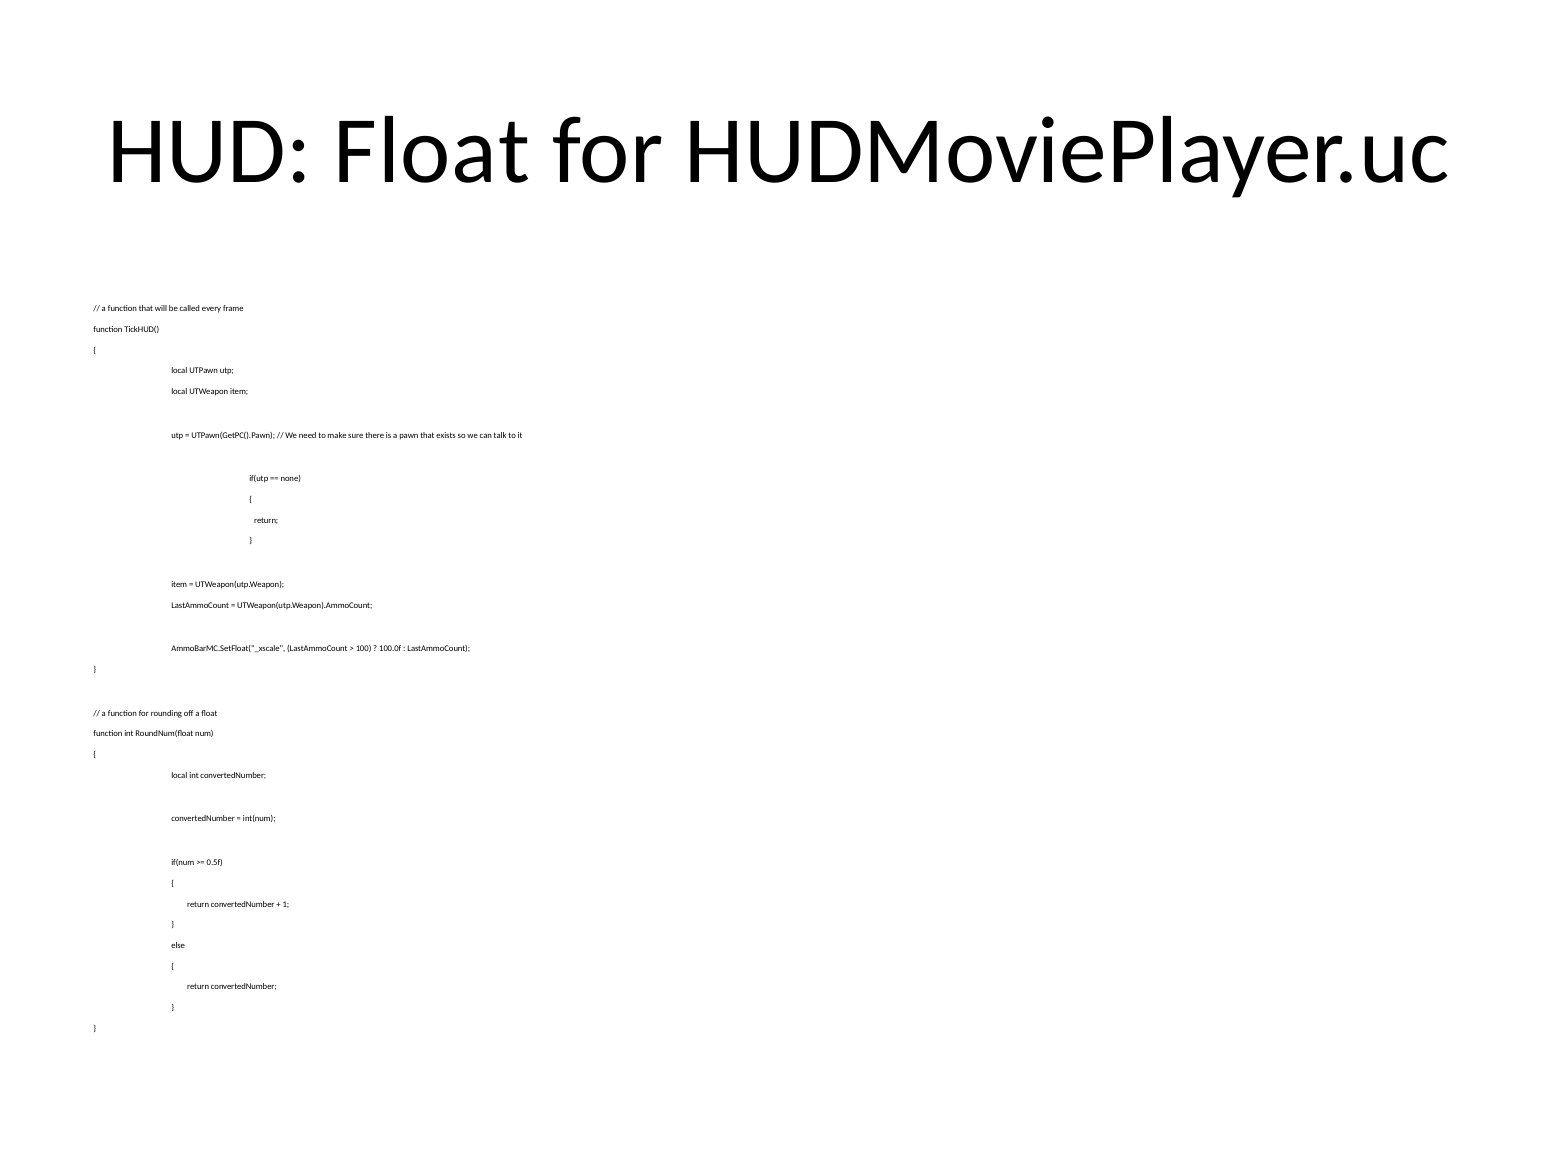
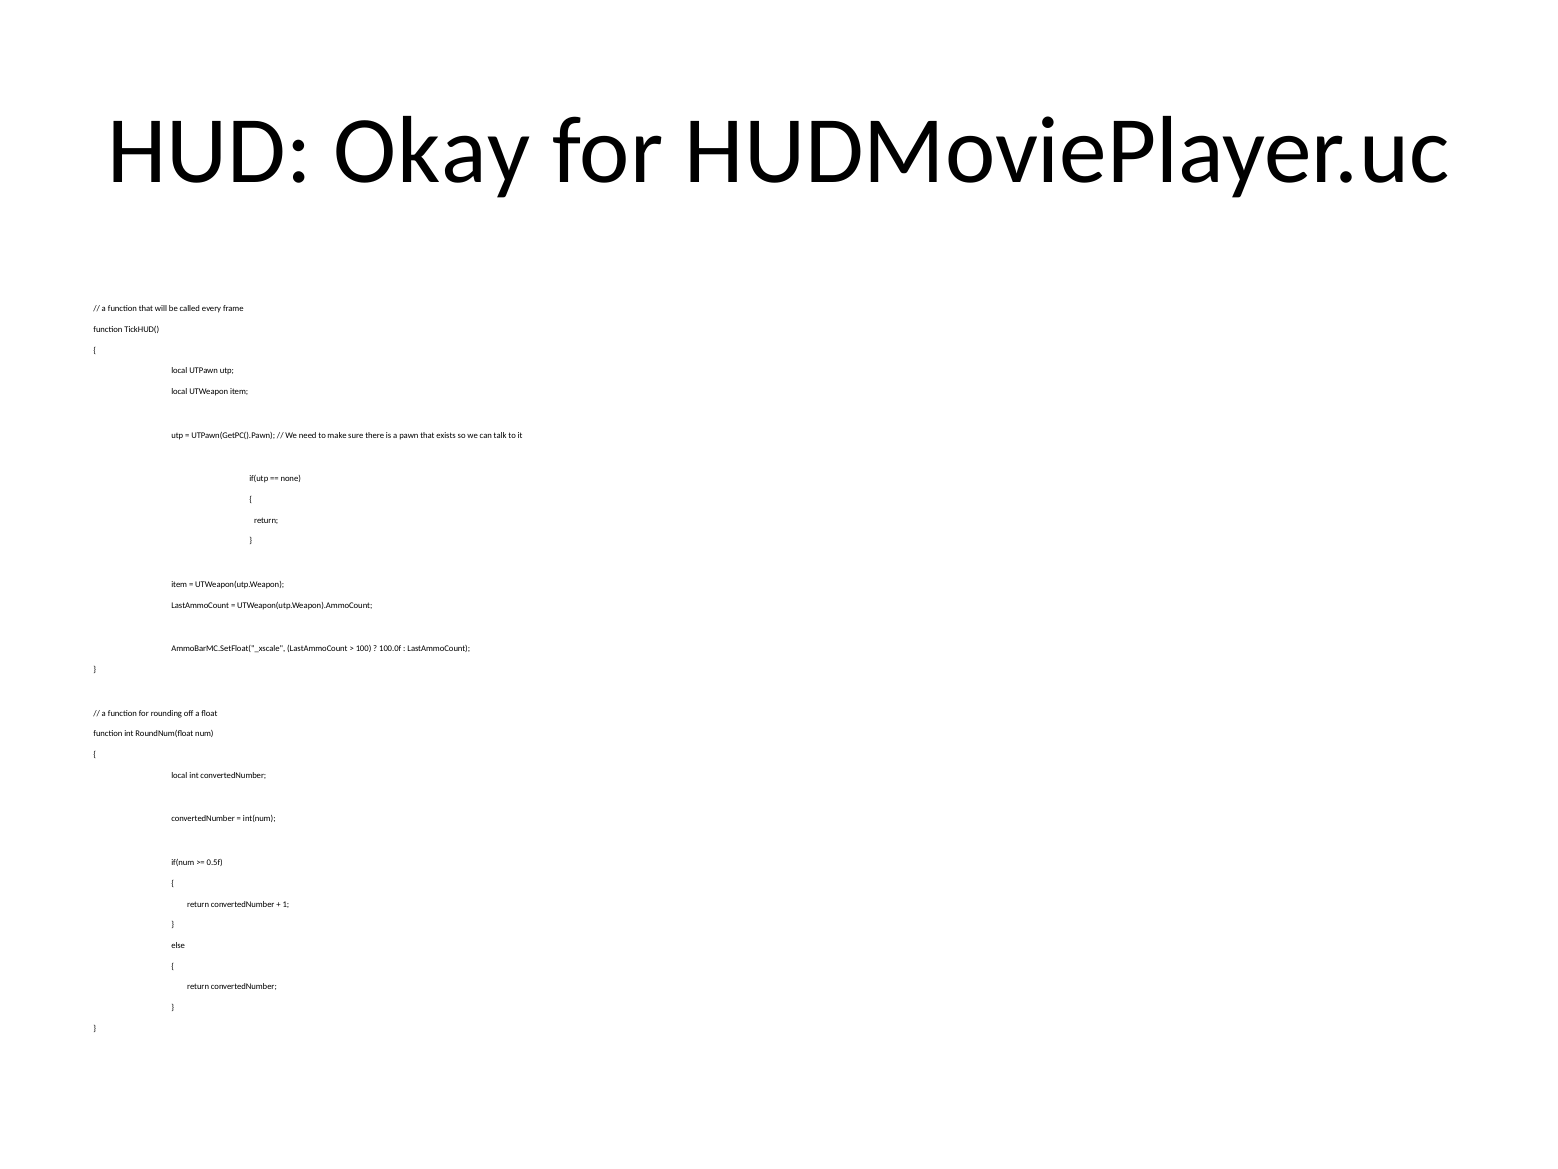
HUD Float: Float -> Okay
